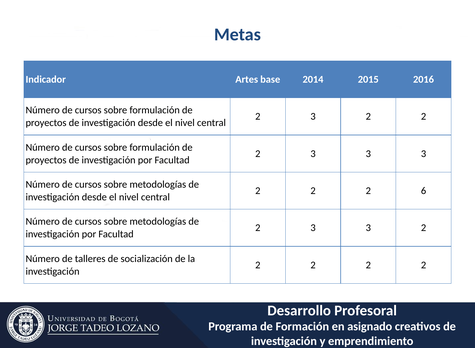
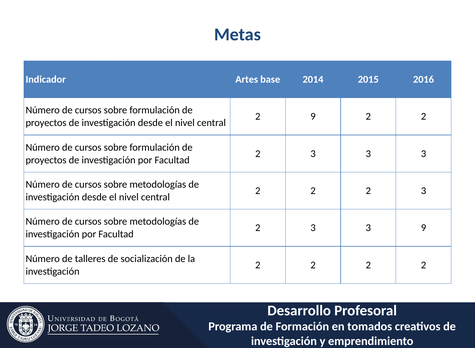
3 at (313, 116): 3 -> 9
2 2 6: 6 -> 3
3 3 2: 2 -> 9
asignado: asignado -> tomados
